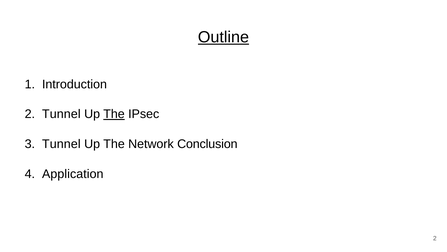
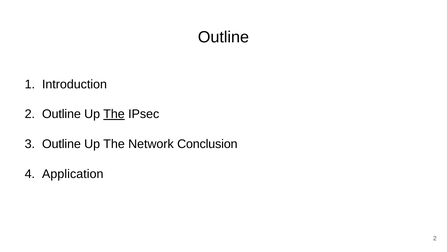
Outline at (223, 37) underline: present -> none
2 Tunnel: Tunnel -> Outline
Tunnel at (61, 144): Tunnel -> Outline
